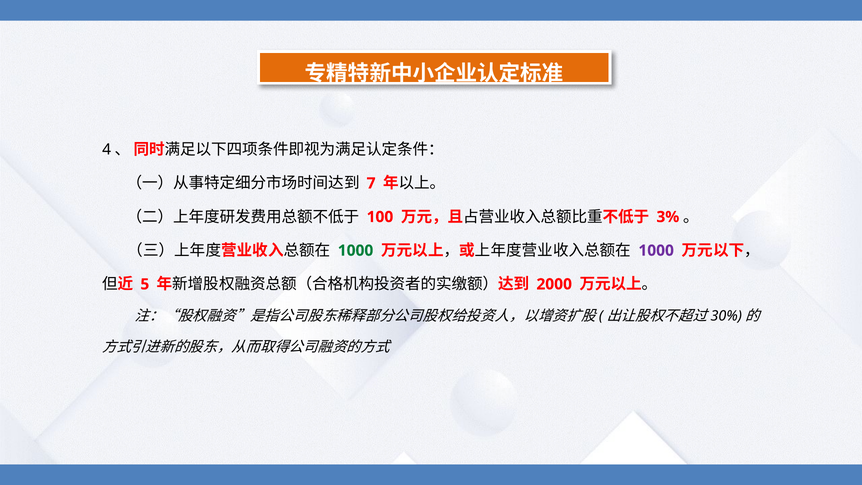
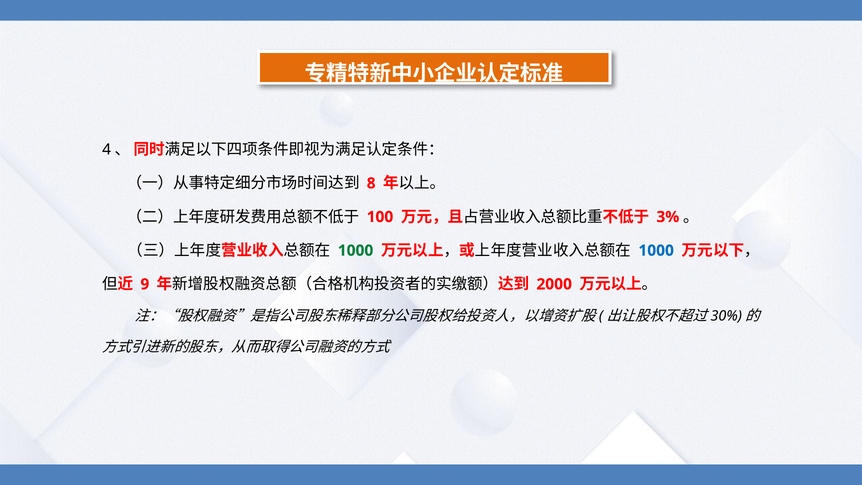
7: 7 -> 8
1000 at (656, 251) colour: purple -> blue
5: 5 -> 9
